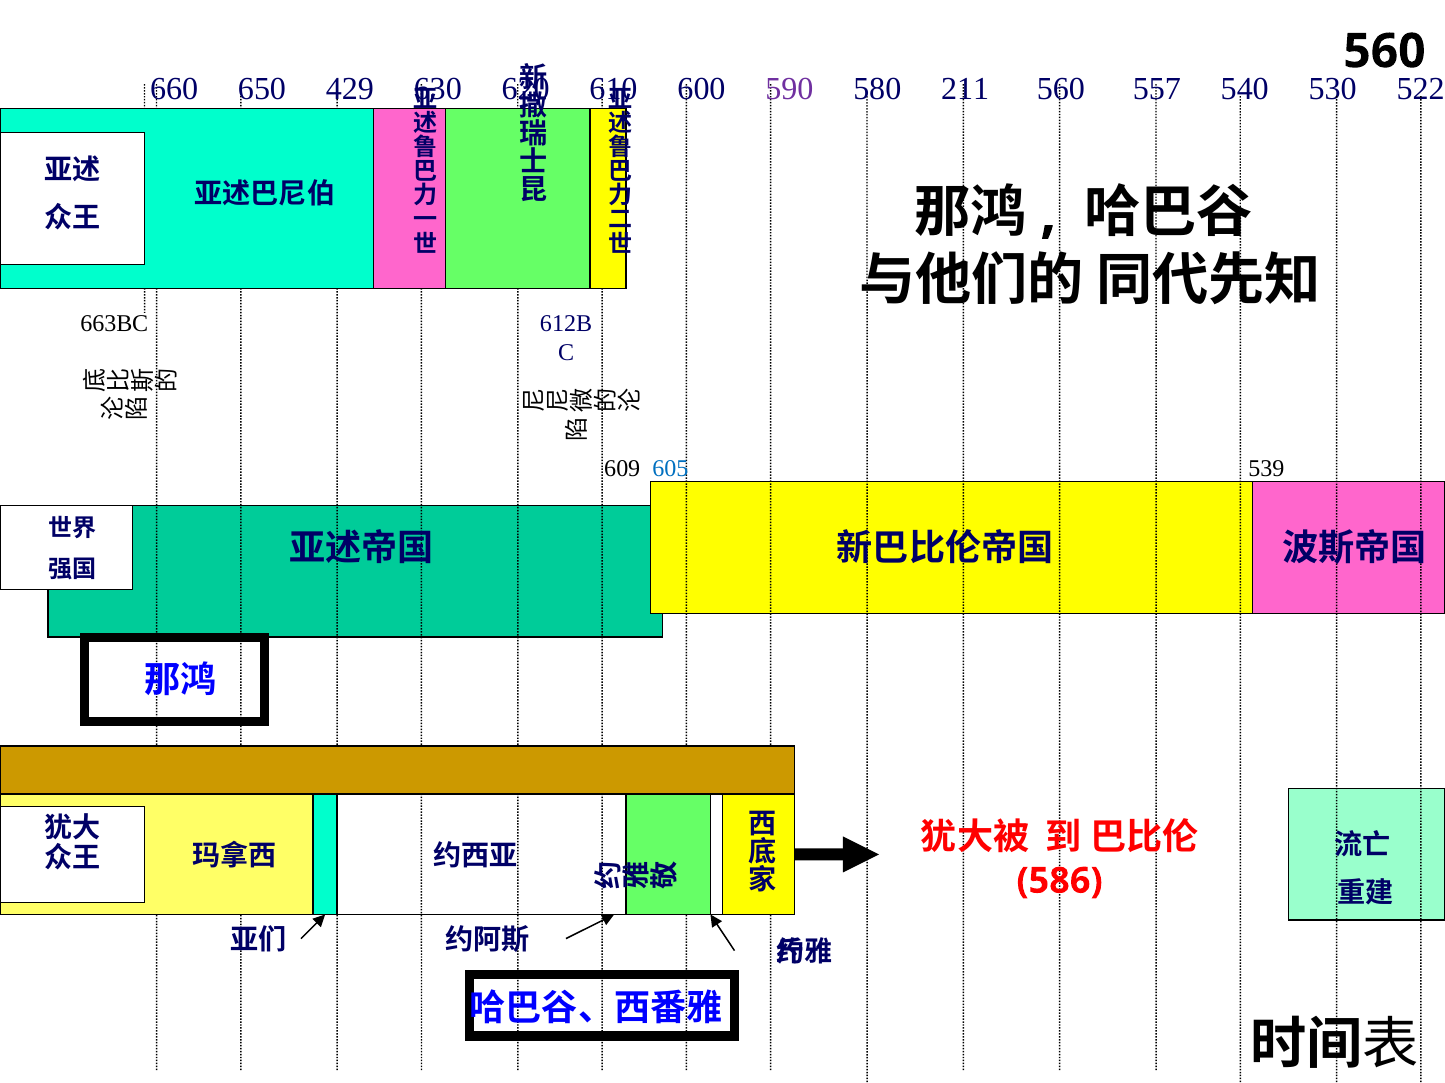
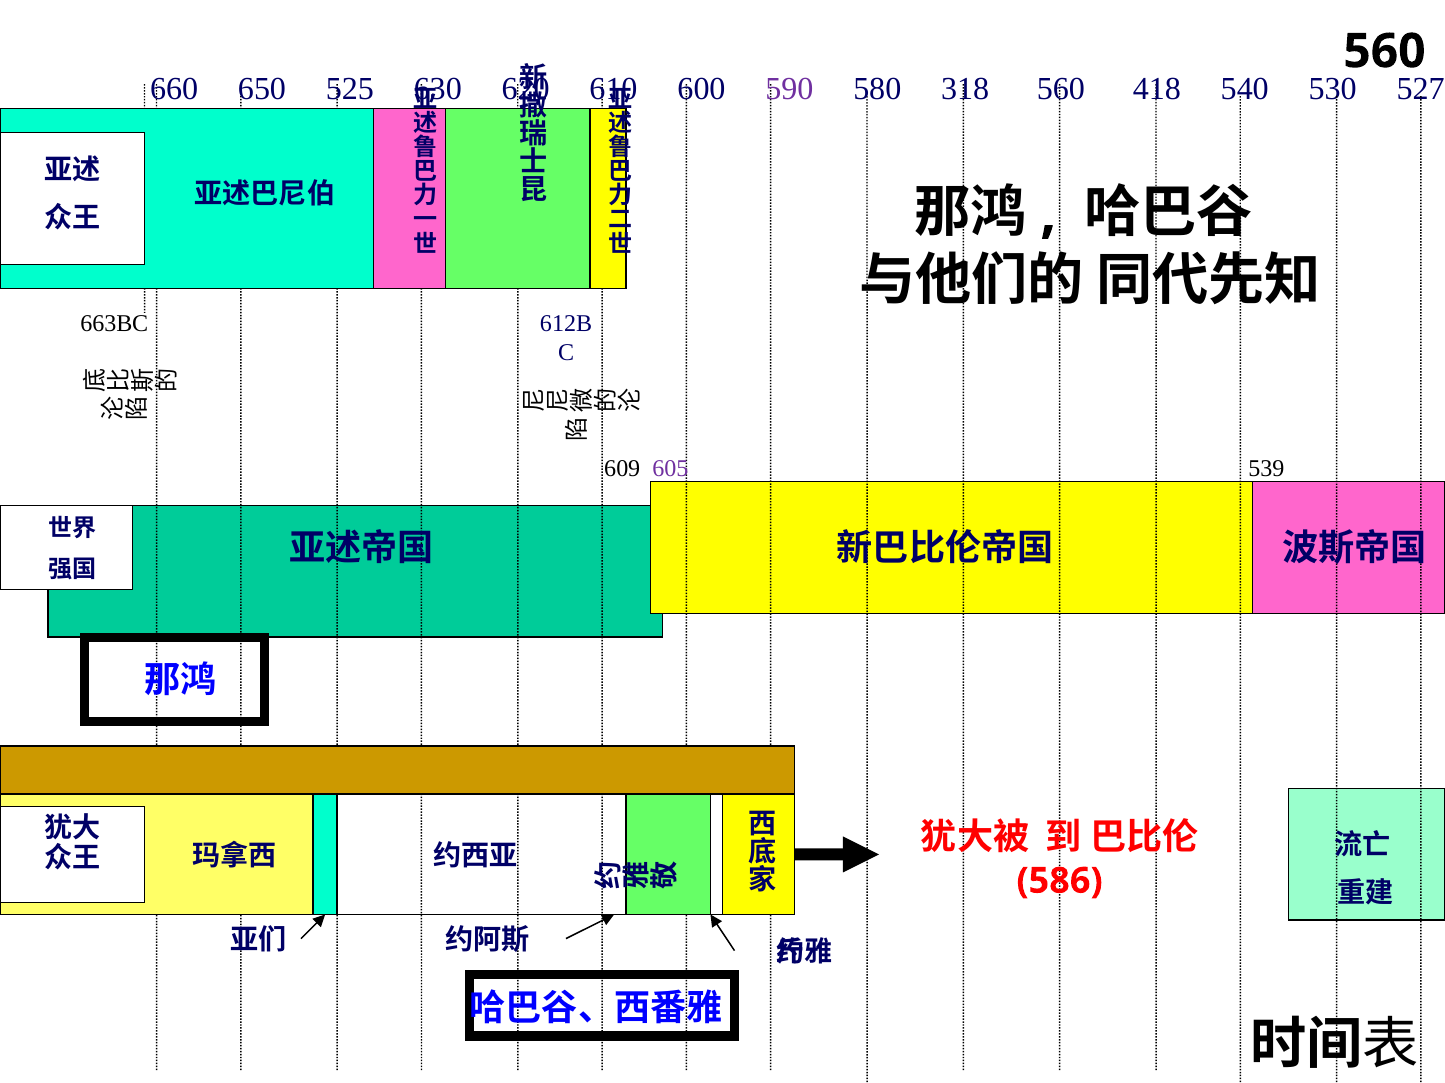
429: 429 -> 525
211: 211 -> 318
557: 557 -> 418
522: 522 -> 527
605 colour: blue -> purple
